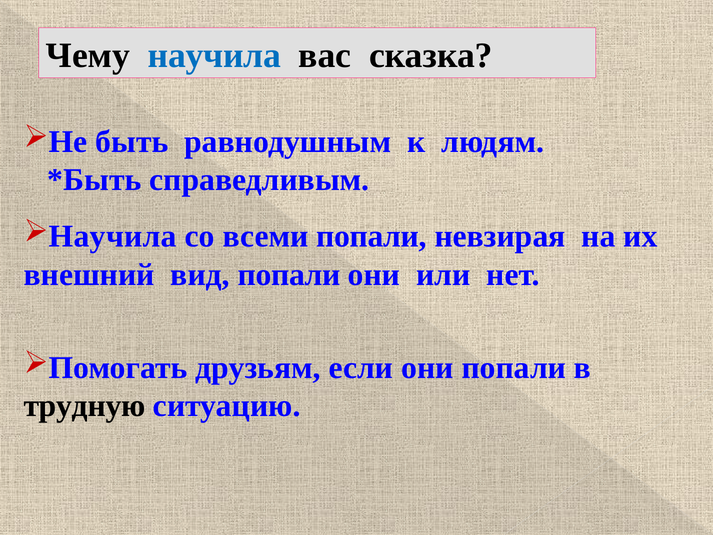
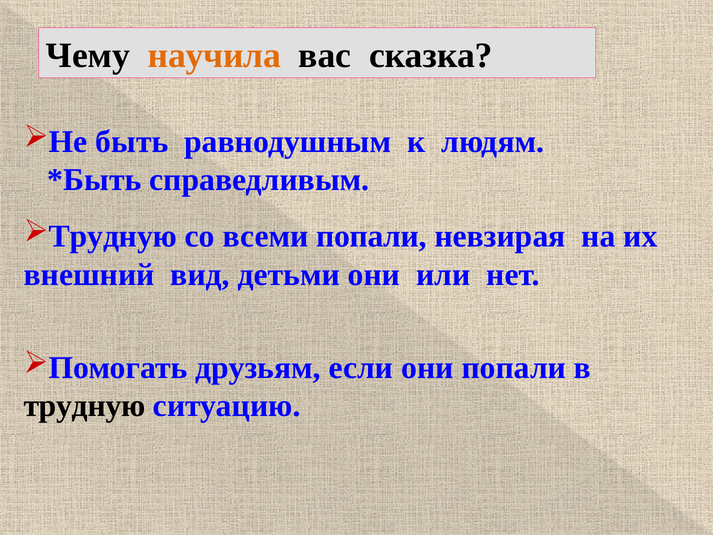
научила at (214, 55) colour: blue -> orange
Научила at (113, 236): Научила -> Трудную
вид попали: попали -> детьми
